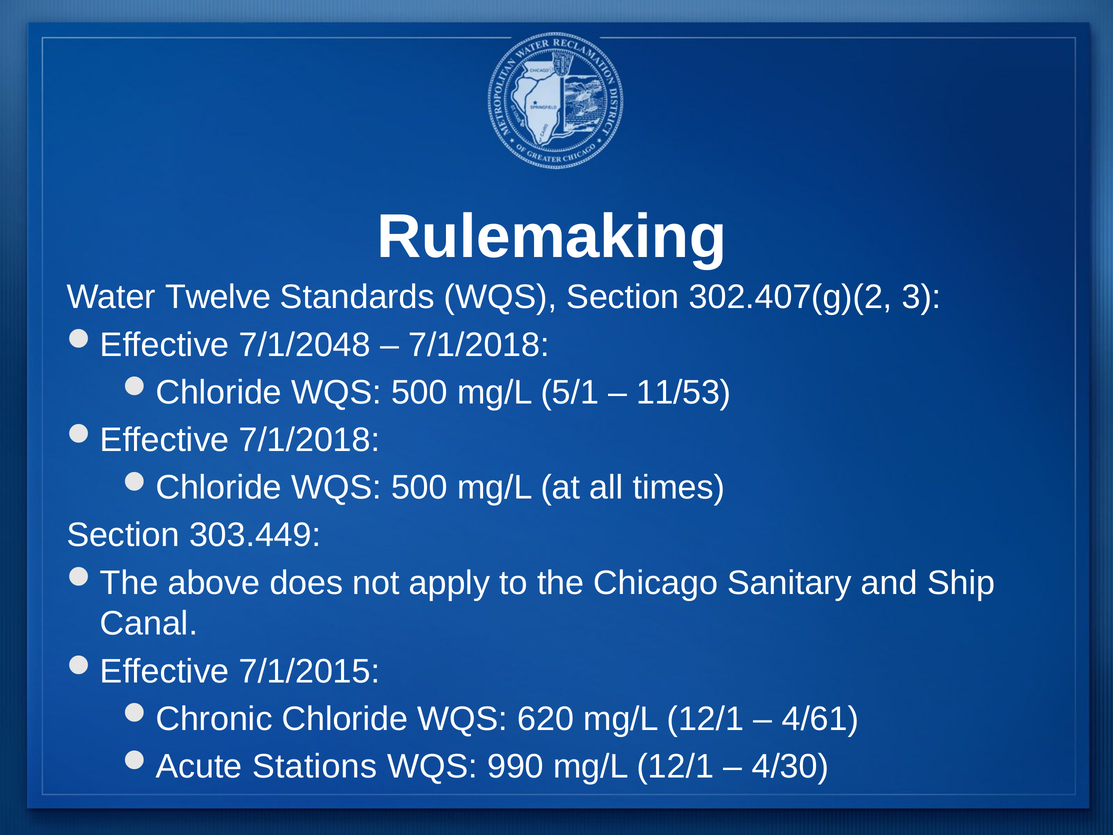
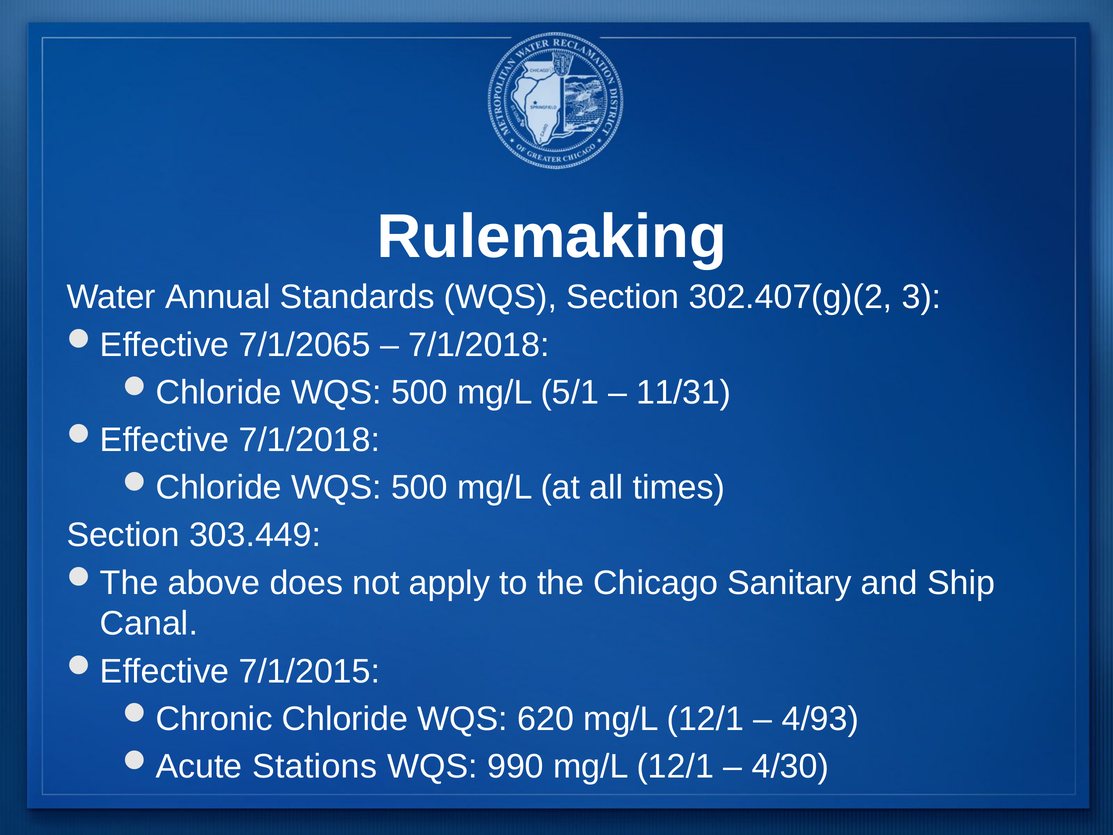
Twelve: Twelve -> Annual
7/1/2048: 7/1/2048 -> 7/1/2065
11/53: 11/53 -> 11/31
4/61: 4/61 -> 4/93
